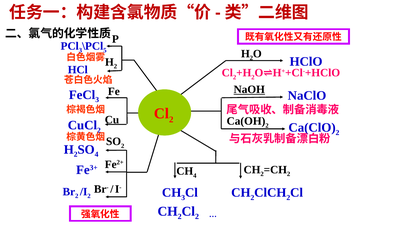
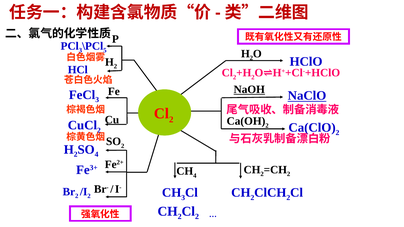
NaClO underline: none -> present
